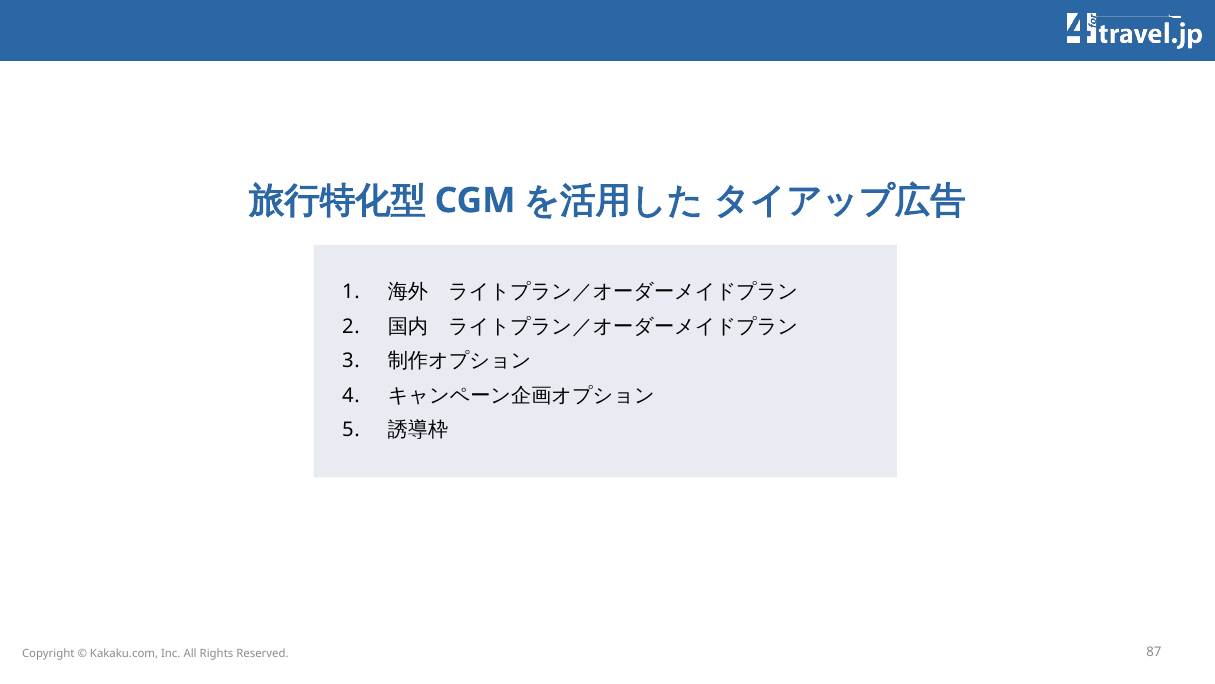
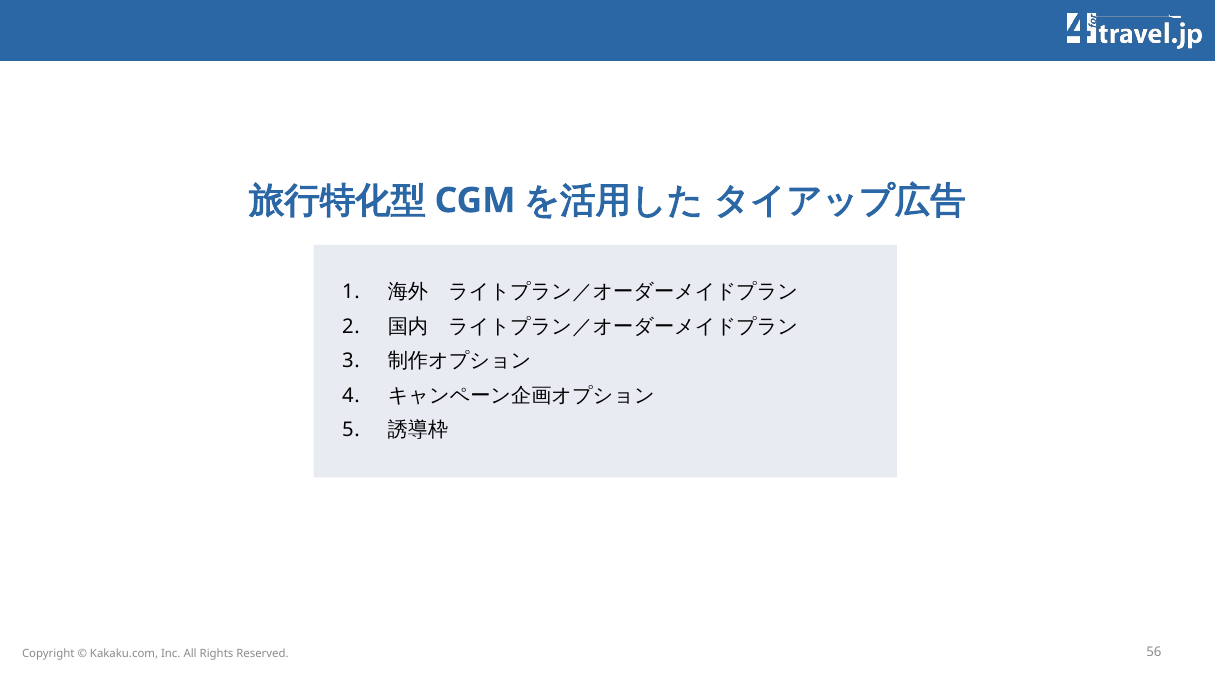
87: 87 -> 56
